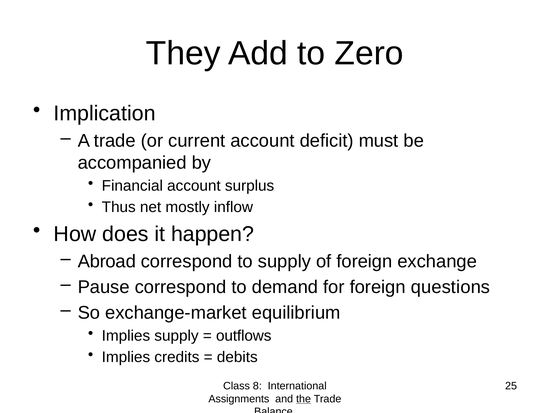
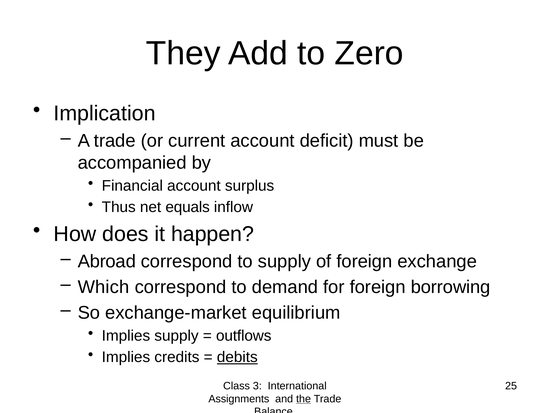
mostly: mostly -> equals
Pause: Pause -> Which
questions: questions -> borrowing
debits underline: none -> present
8: 8 -> 3
